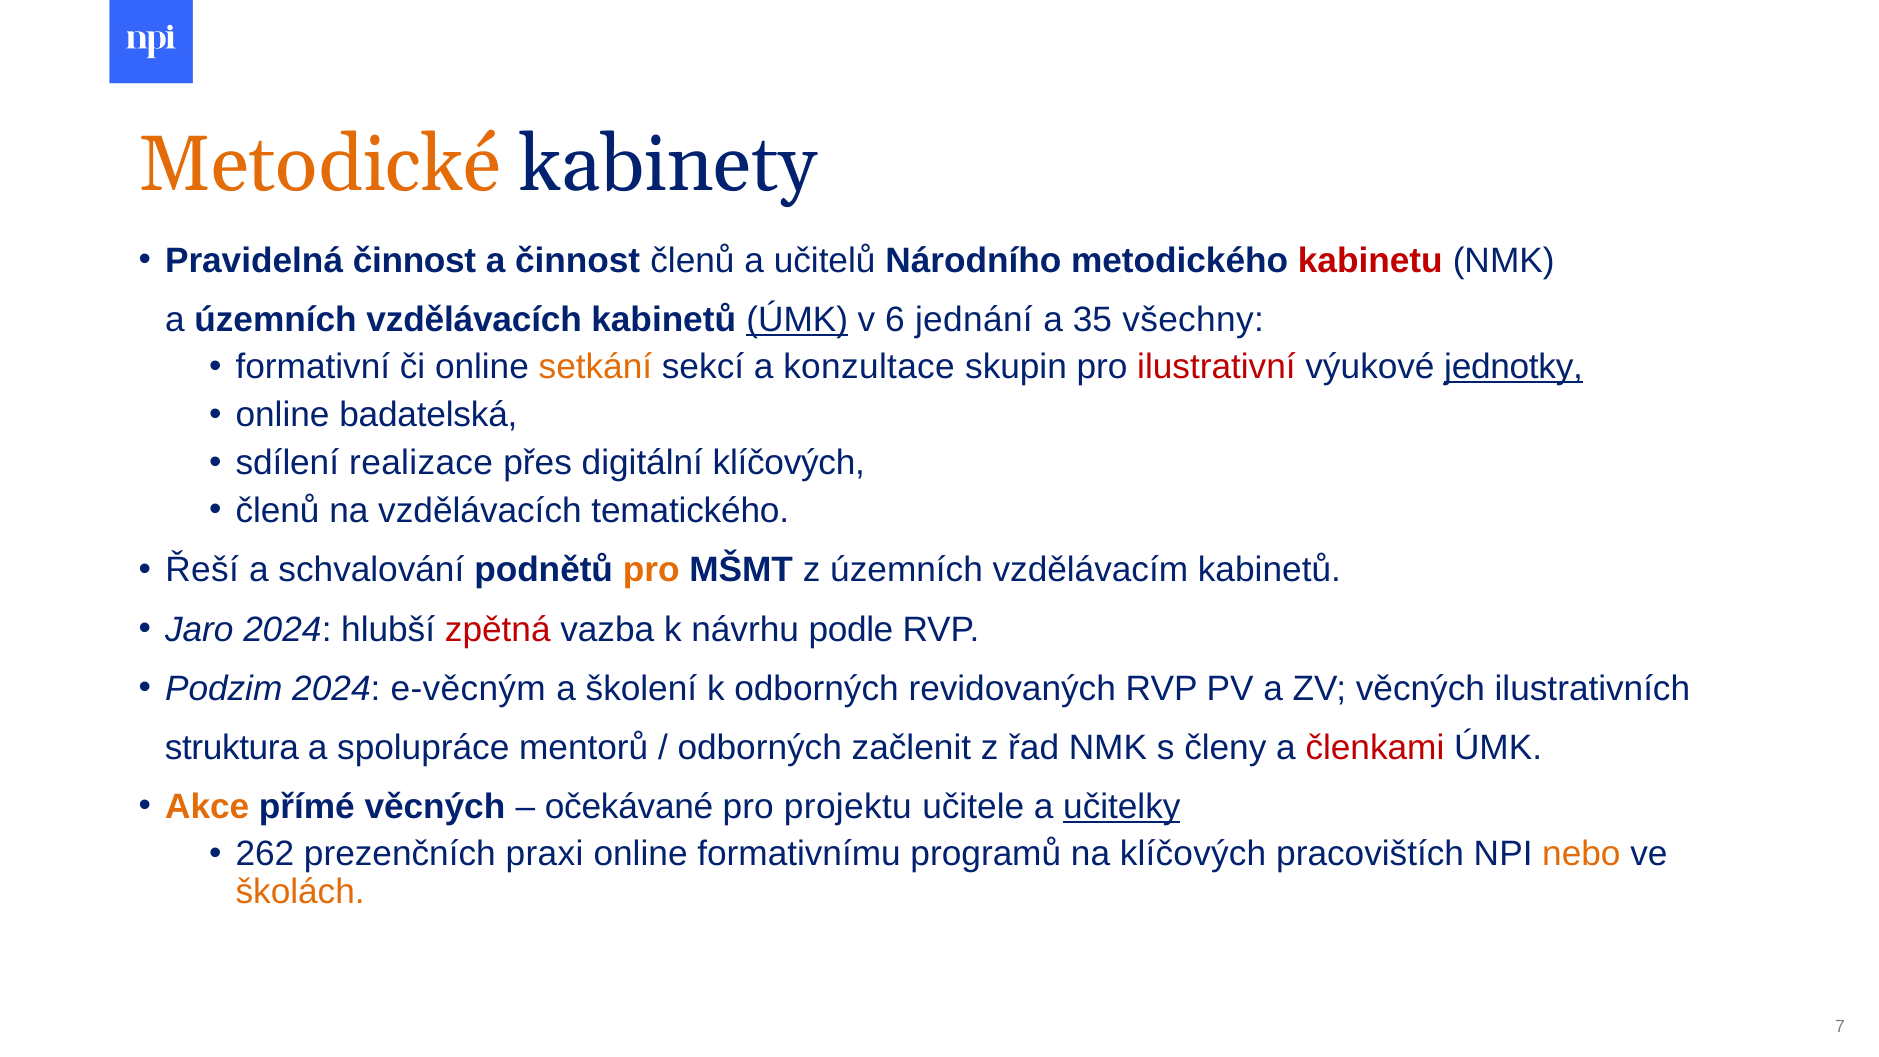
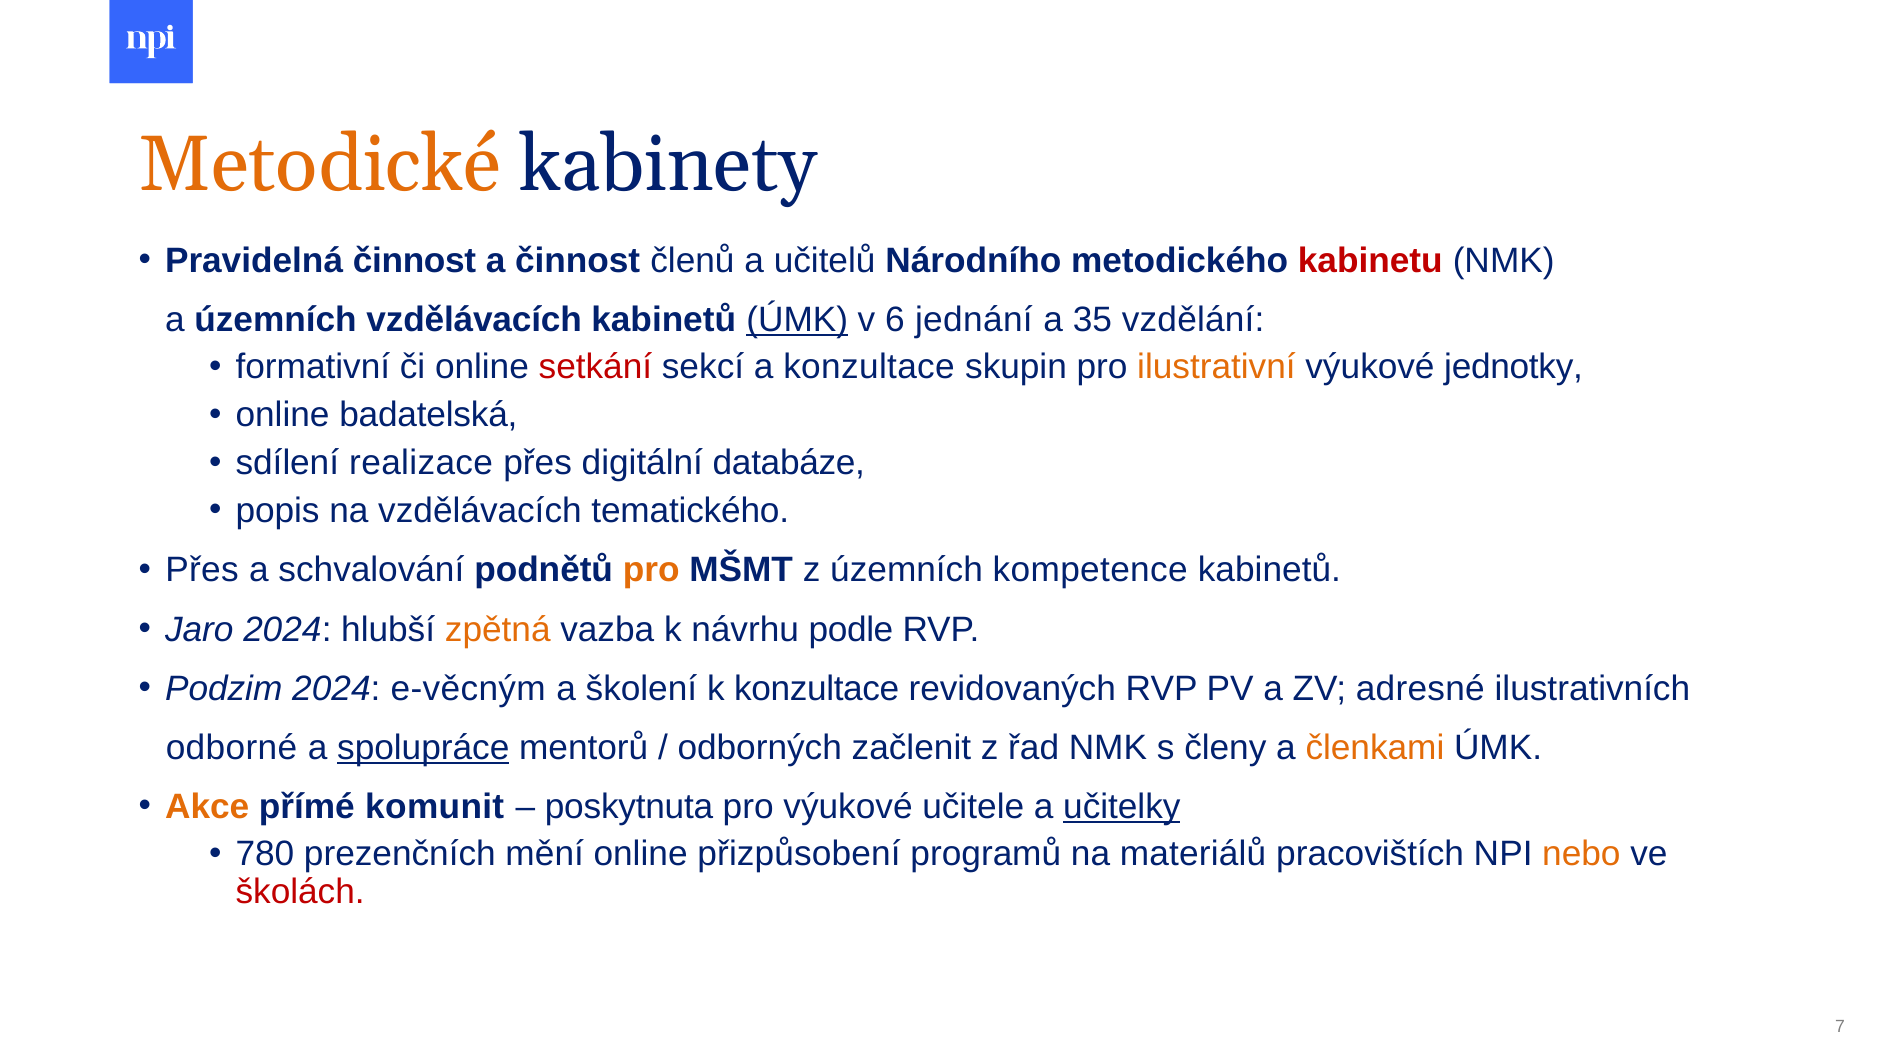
všechny: všechny -> vzdělání
setkání colour: orange -> red
ilustrativní colour: red -> orange
jednotky underline: present -> none
digitální klíčových: klíčových -> databáze
členů at (278, 511): členů -> popis
Řeší at (202, 570): Řeší -> Přes
vzdělávacím: vzdělávacím -> kompetence
zpětná colour: red -> orange
k odborných: odborných -> konzultace
ZV věcných: věcných -> adresné
struktura: struktura -> odborné
spolupráce underline: none -> present
členkami colour: red -> orange
přímé věcných: věcných -> komunit
očekávané: očekávané -> poskytnuta
pro projektu: projektu -> výukové
262: 262 -> 780
praxi: praxi -> mění
formativnímu: formativnímu -> přizpůsobení
na klíčových: klíčových -> materiálů
školách colour: orange -> red
